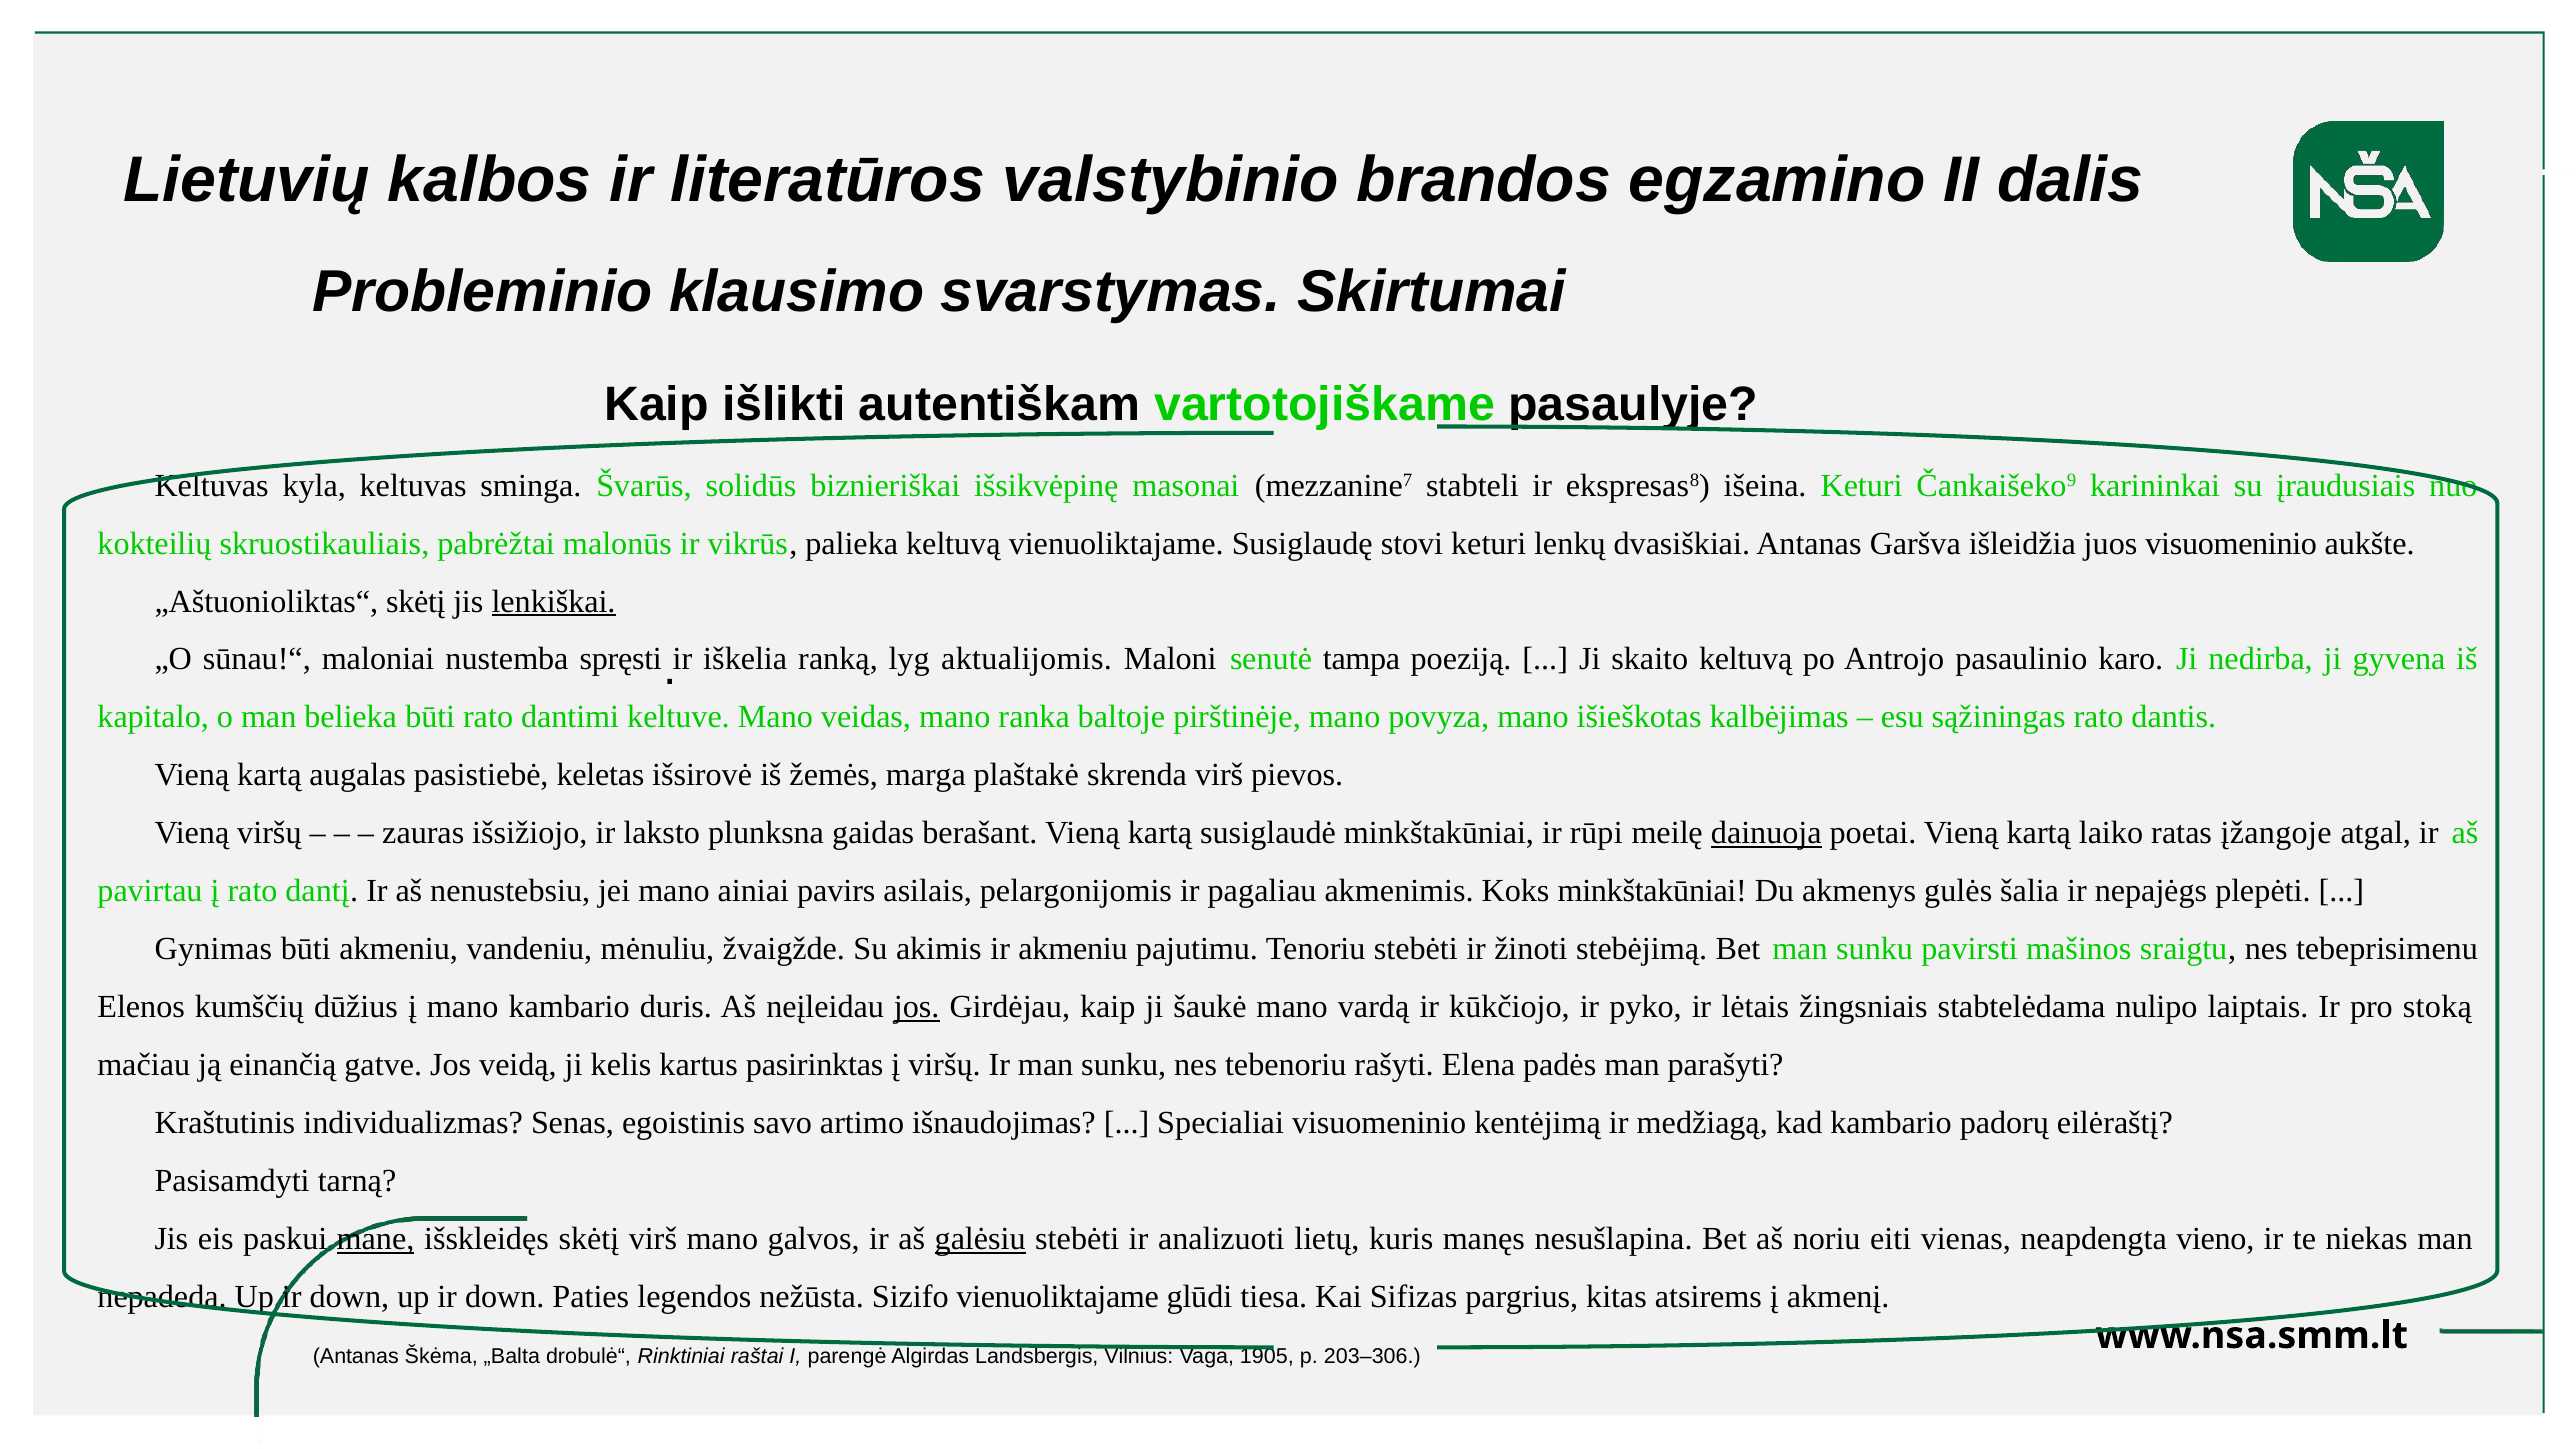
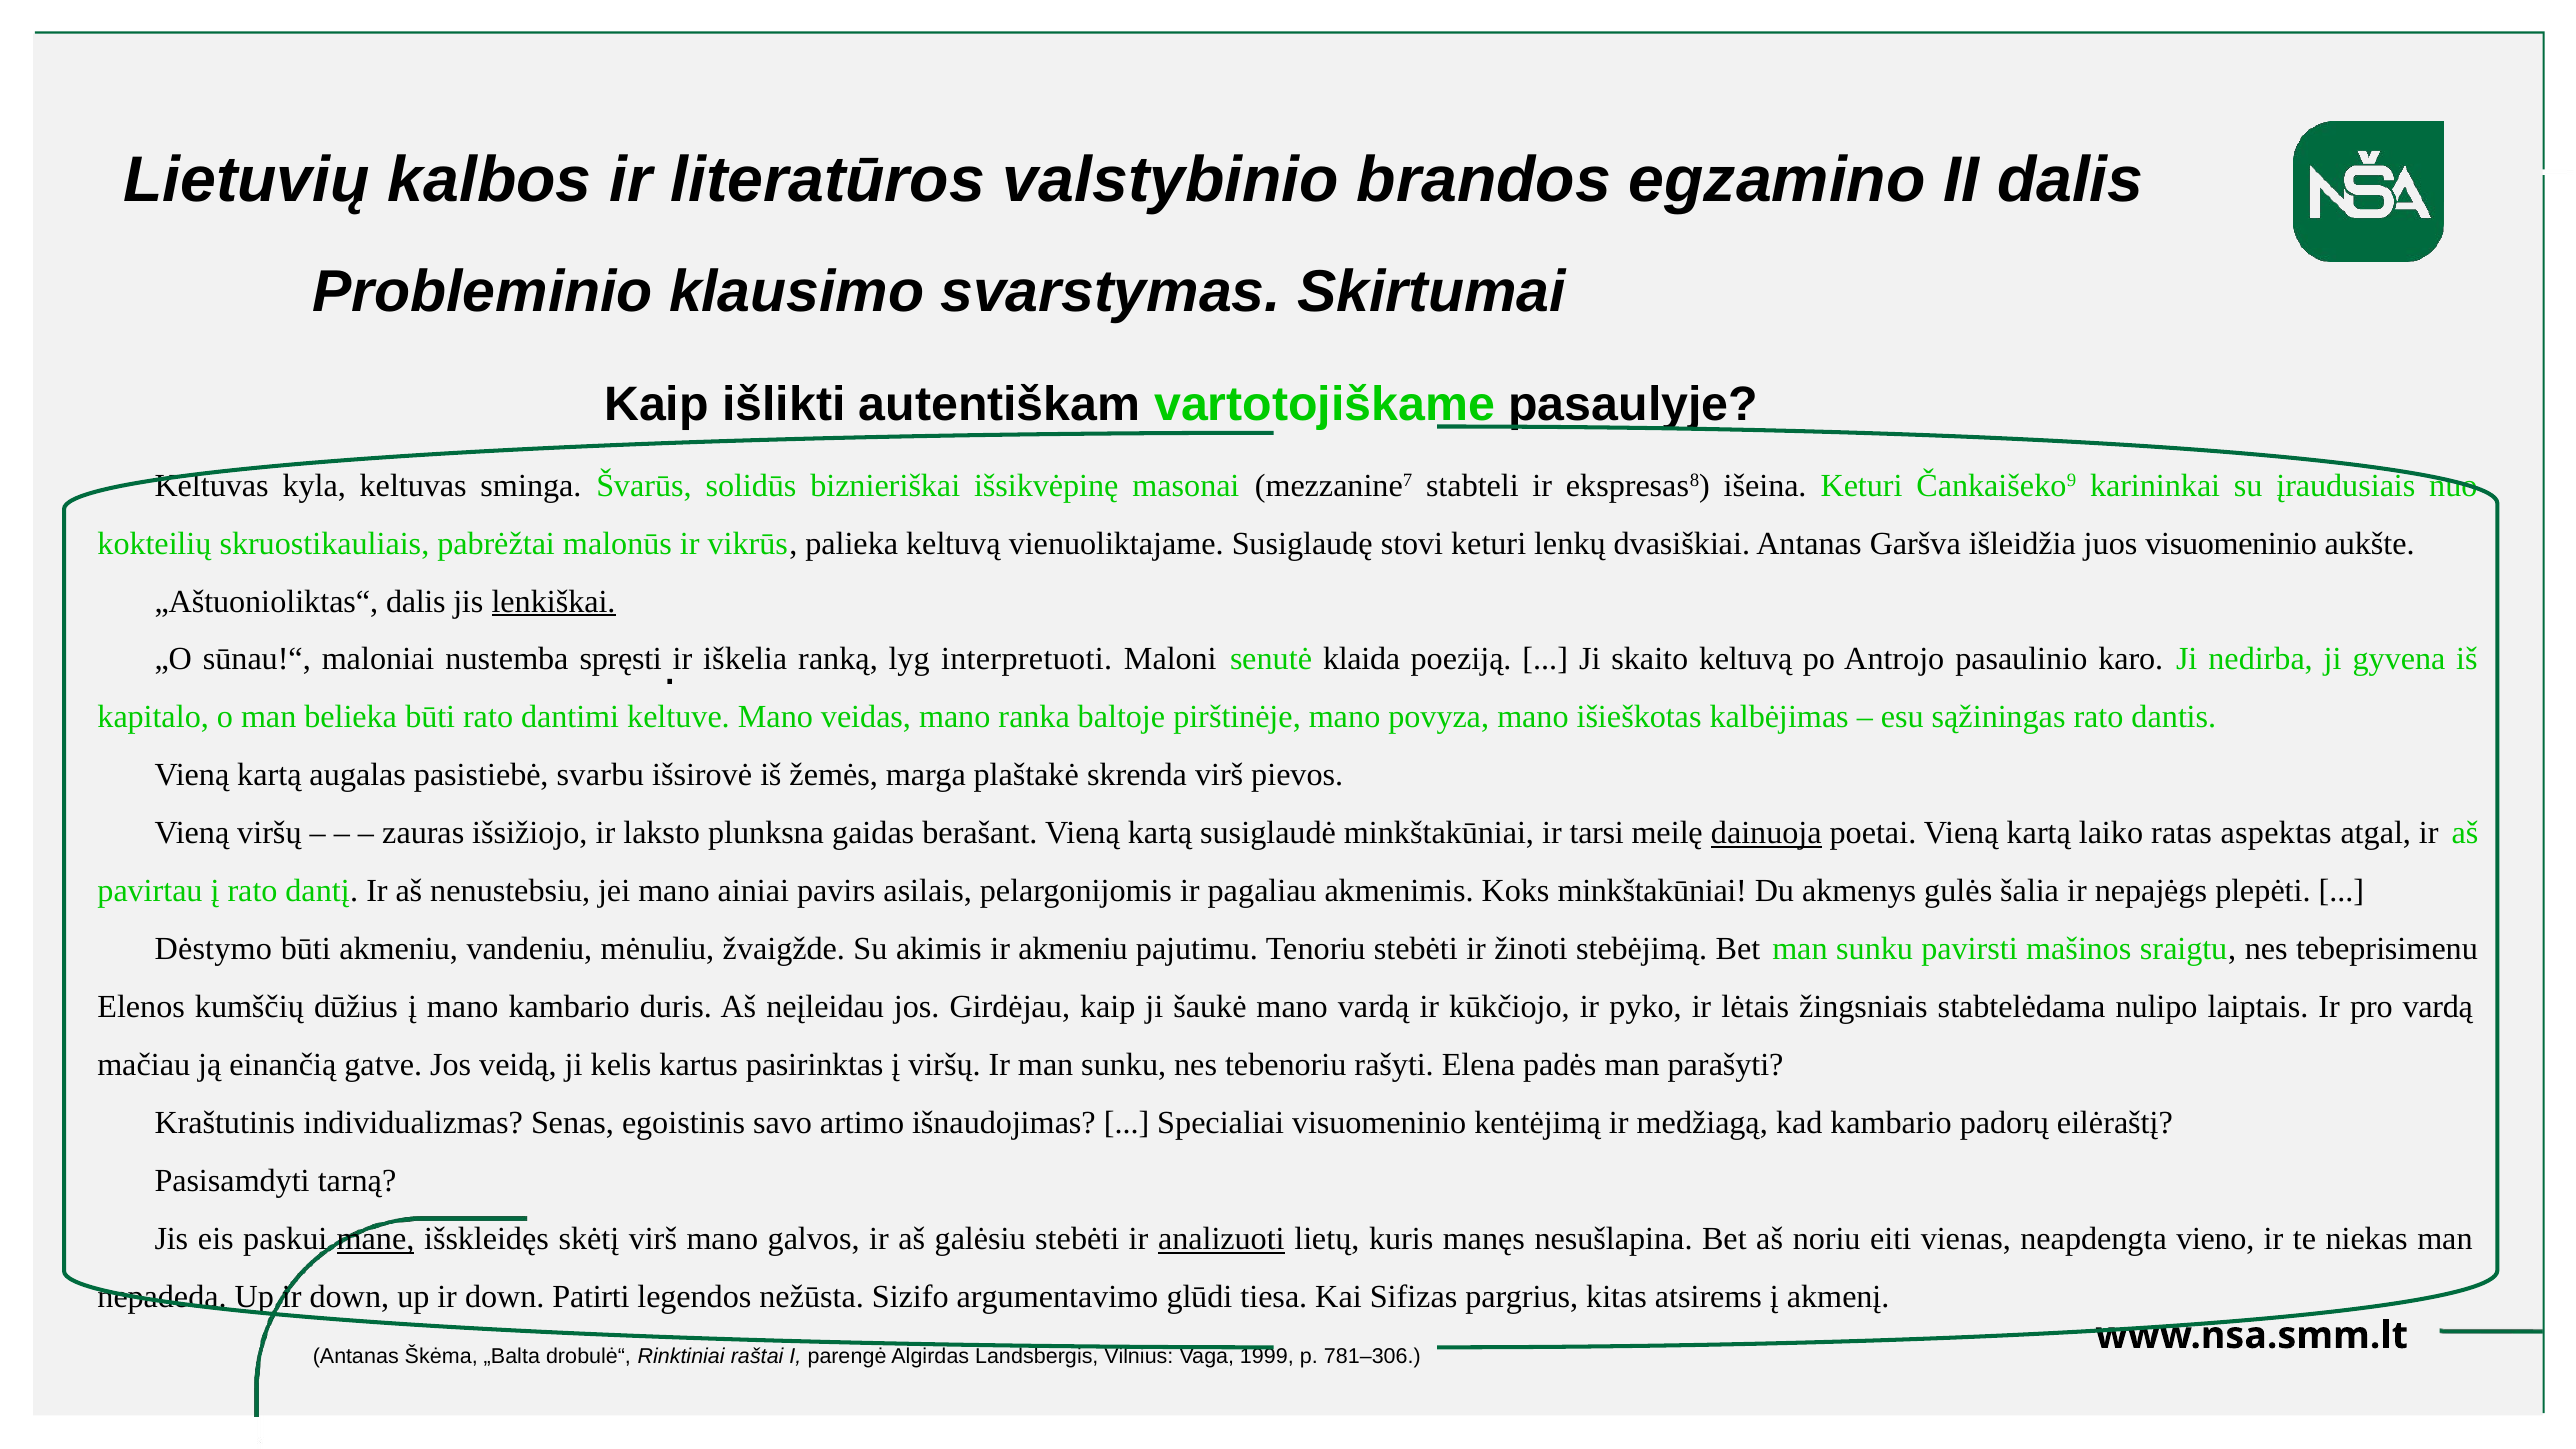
„Aštuonioliktas“ skėtį: skėtį -> dalis
aktualijomis: aktualijomis -> interpretuoti
tampa: tampa -> klaida
keletas: keletas -> svarbu
rūpi: rūpi -> tarsi
įžangoje: įžangoje -> aspektas
Gynimas: Gynimas -> Dėstymo
jos at (917, 1007) underline: present -> none
pro stoką: stoką -> vardą
galėsiu underline: present -> none
analizuoti underline: none -> present
Paties: Paties -> Patirti
Sizifo vienuoliktajame: vienuoliktajame -> argumentavimo
1905: 1905 -> 1999
203–306: 203–306 -> 781–306
